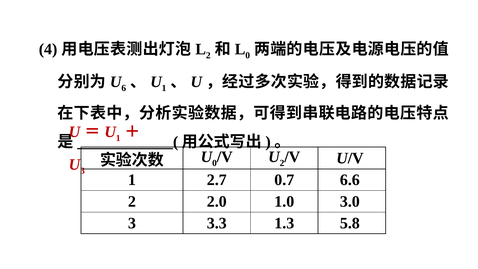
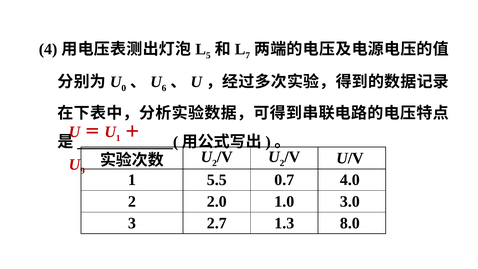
2 at (208, 55): 2 -> 5
0 at (248, 55): 0 -> 7
6: 6 -> 0
1 at (164, 88): 1 -> 6
0 at (214, 163): 0 -> 2
3 at (83, 171): 3 -> 9
2.7: 2.7 -> 5.5
6.6: 6.6 -> 4.0
3.3: 3.3 -> 2.7
5.8: 5.8 -> 8.0
